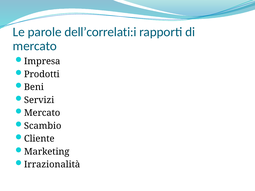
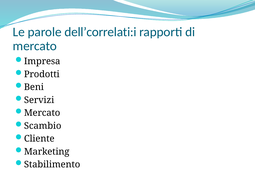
Irrazionalità: Irrazionalità -> Stabilimento
